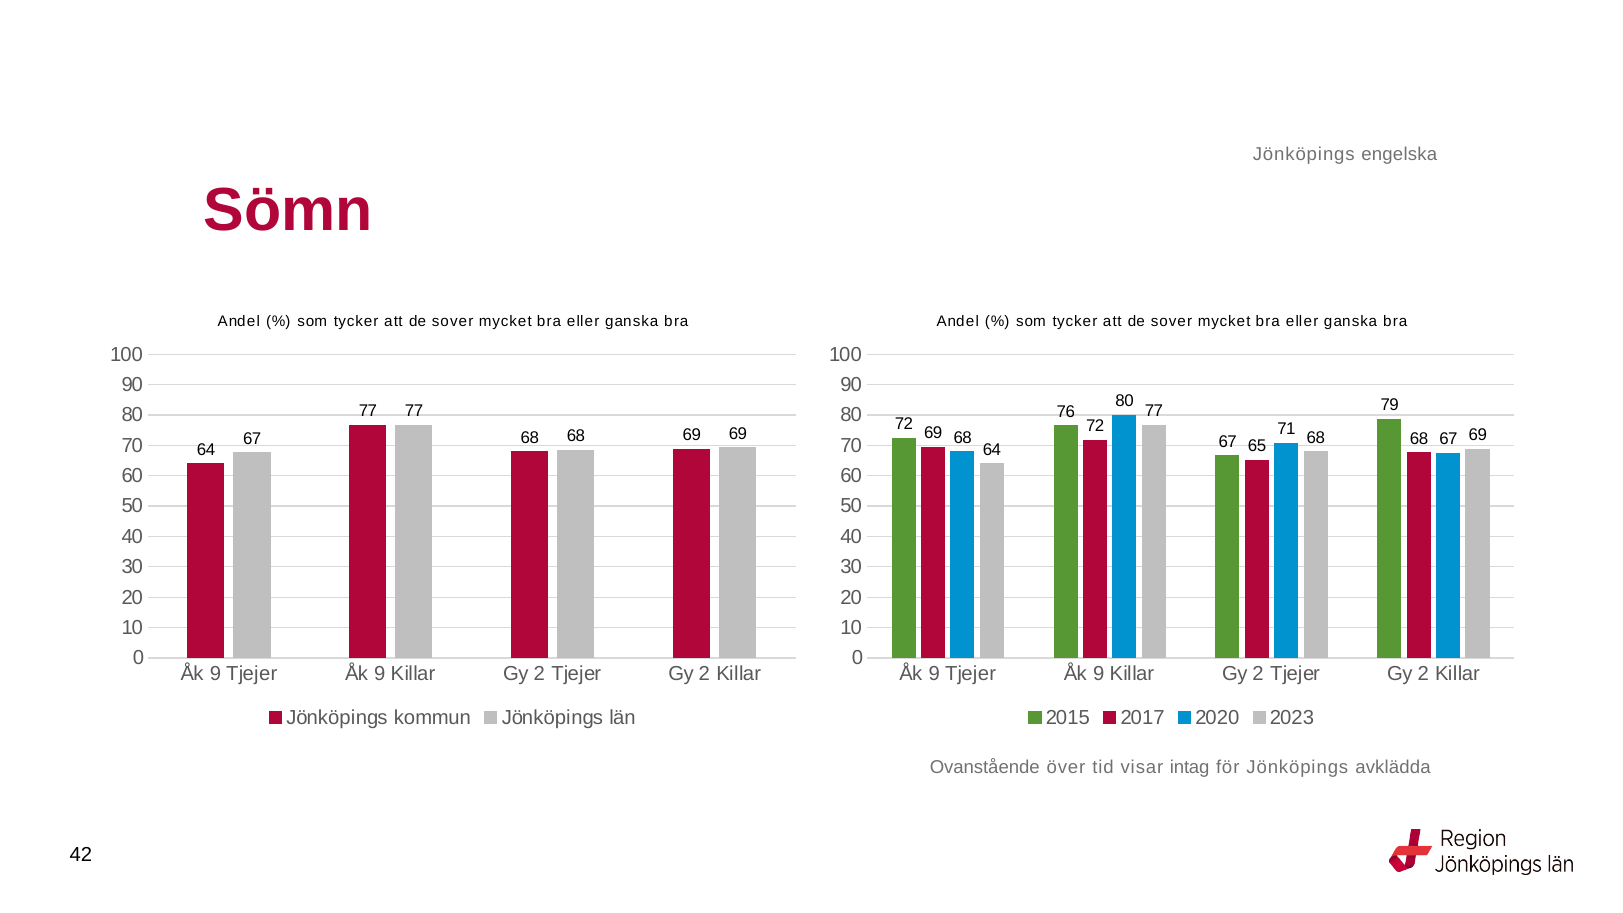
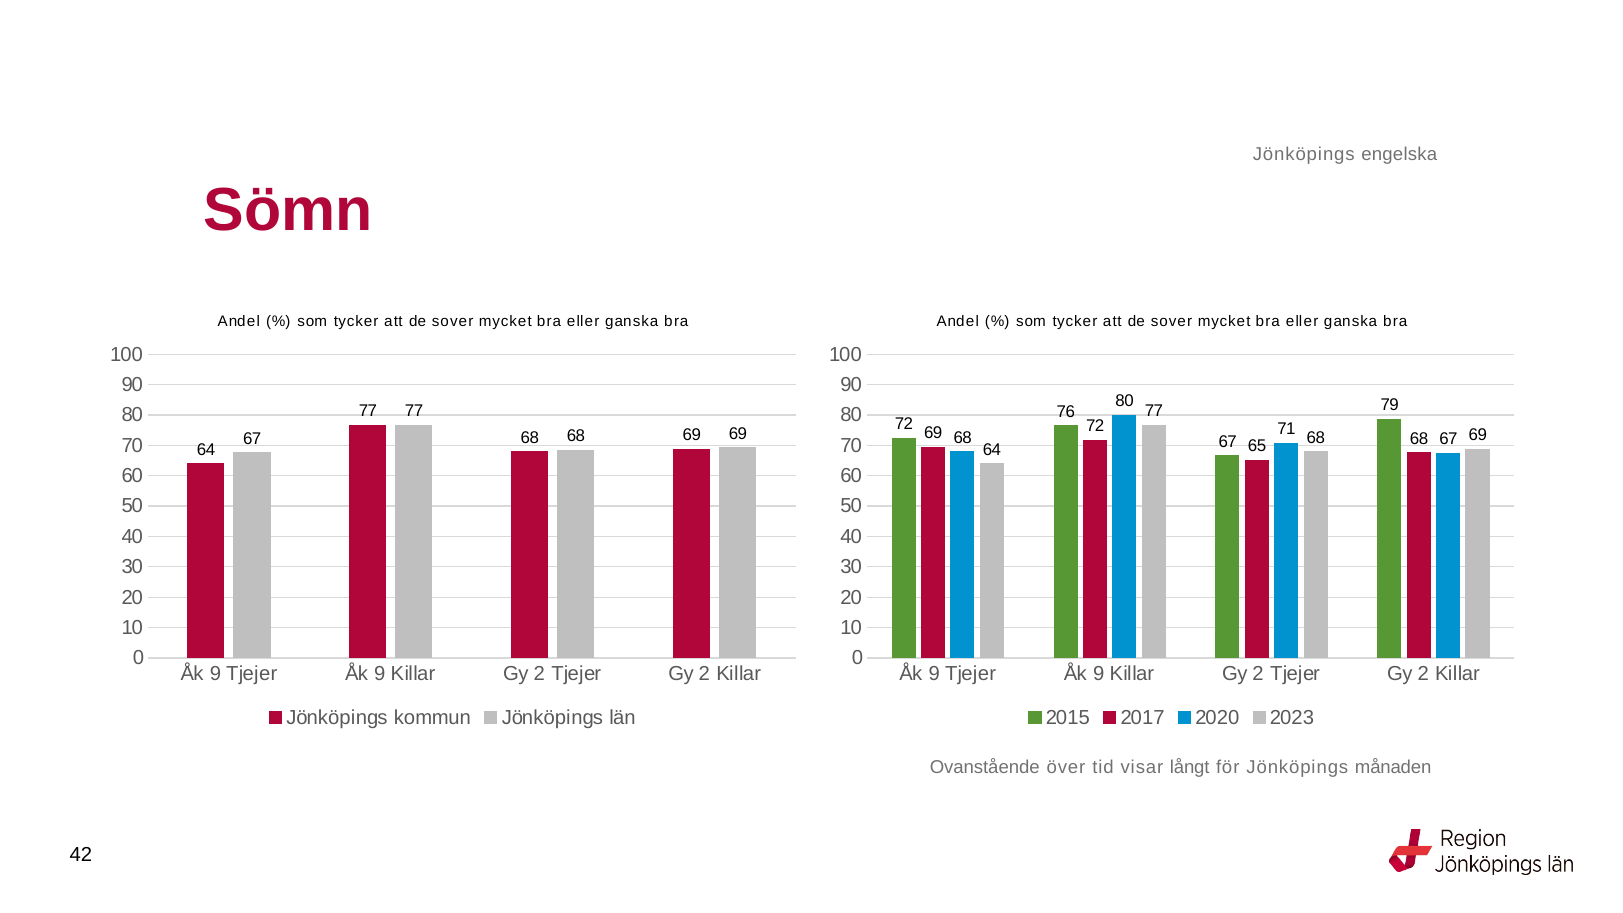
intag: intag -> långt
avklädda: avklädda -> månaden
